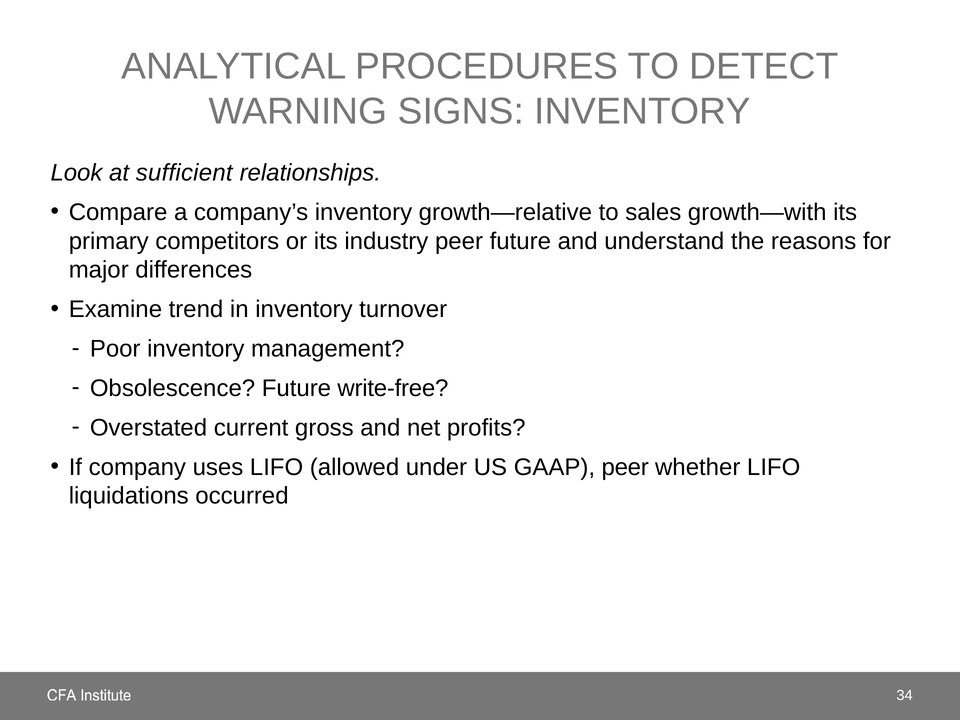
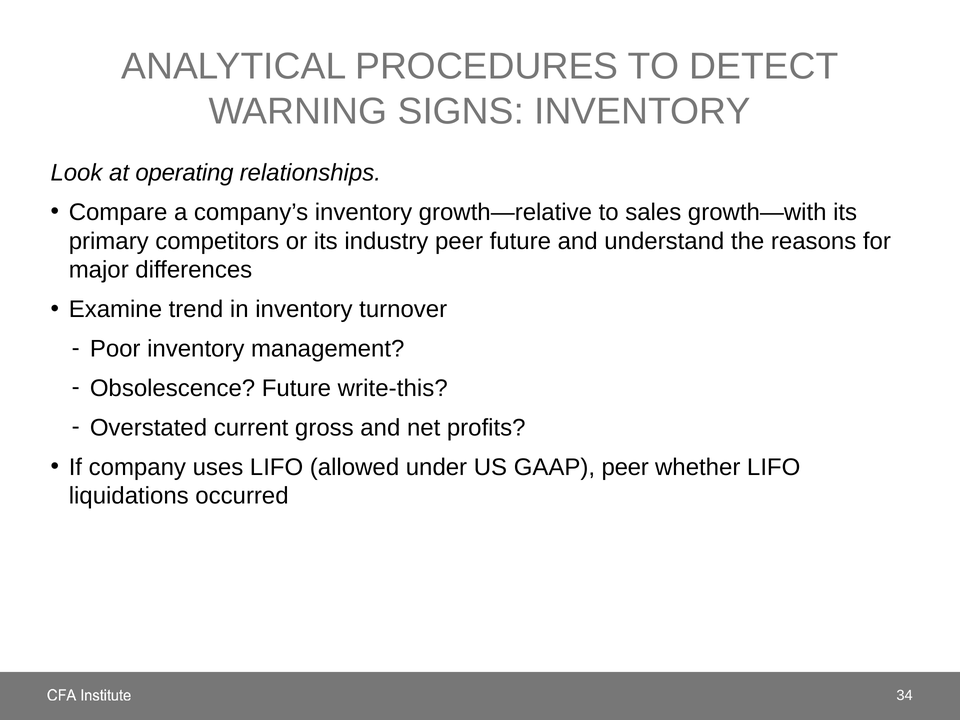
sufficient: sufficient -> operating
write-free: write-free -> write-this
